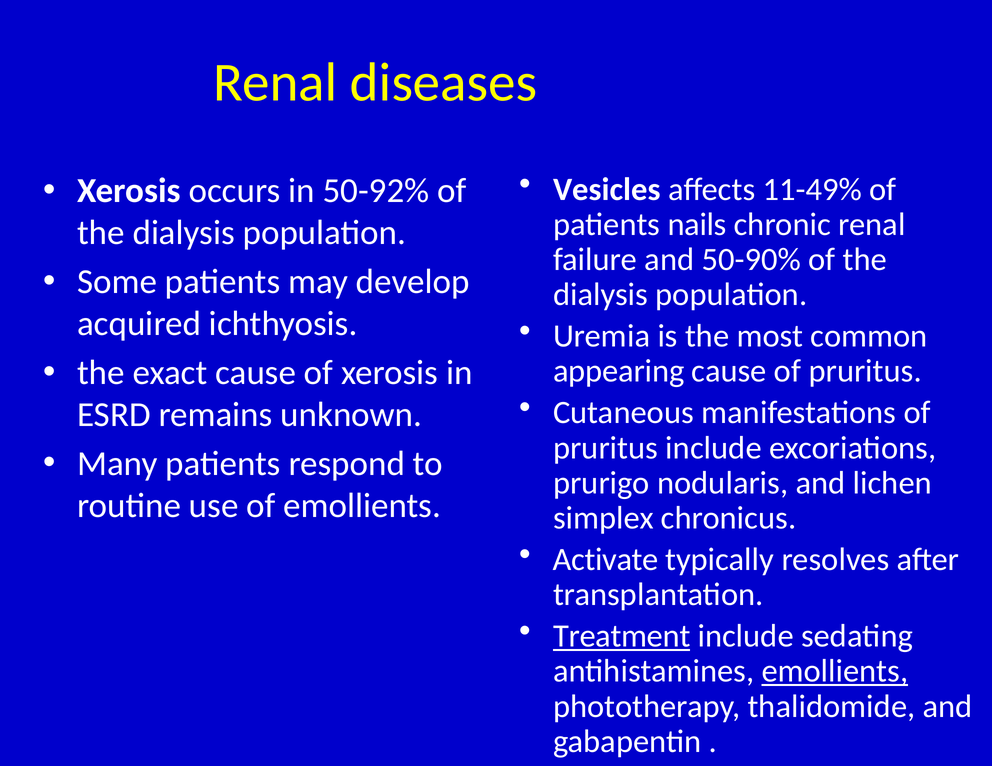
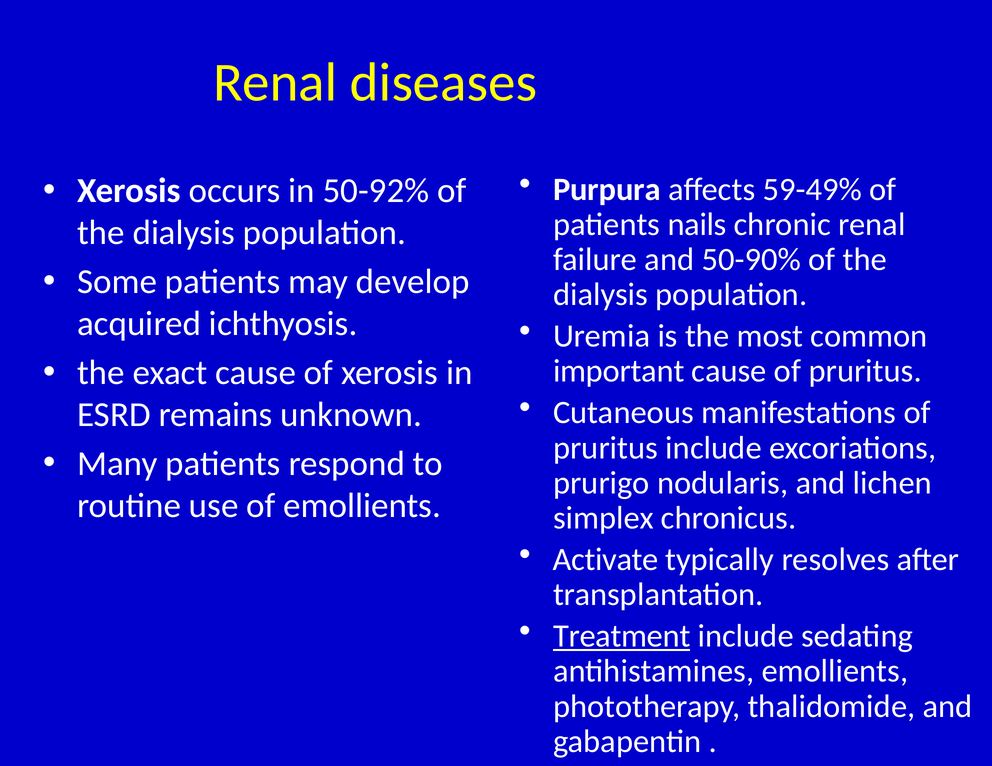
Vesicles: Vesicles -> Purpura
11-49%: 11-49% -> 59-49%
appearing: appearing -> important
emollients at (835, 672) underline: present -> none
